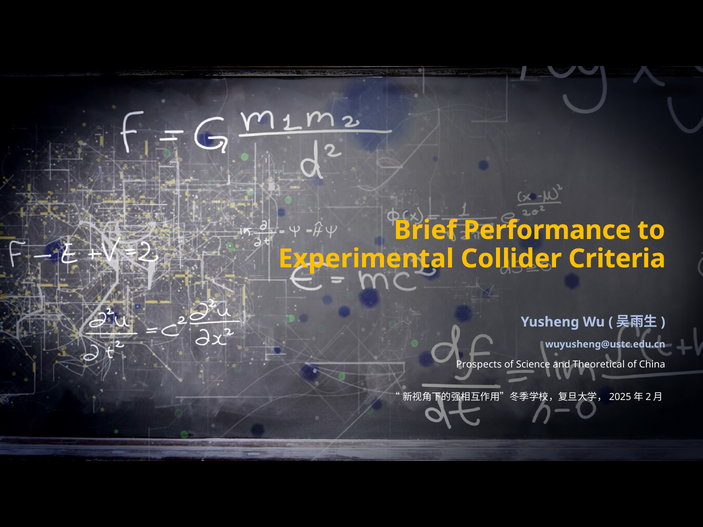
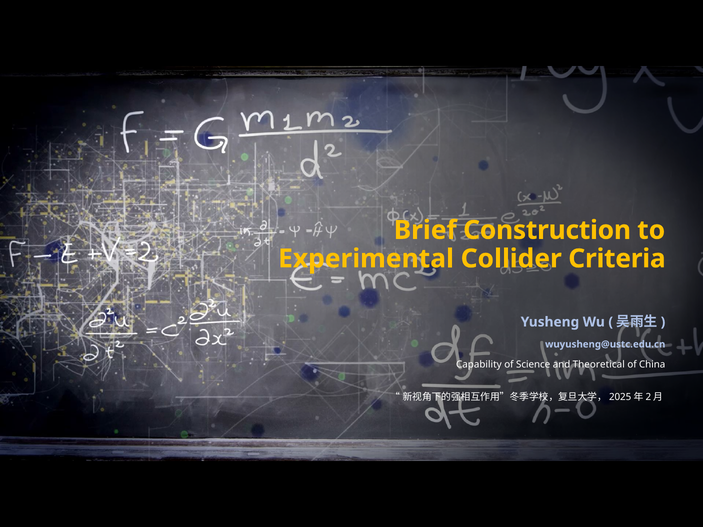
Performance: Performance -> Construction
Prospects: Prospects -> Capability
